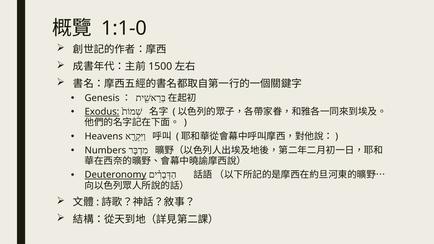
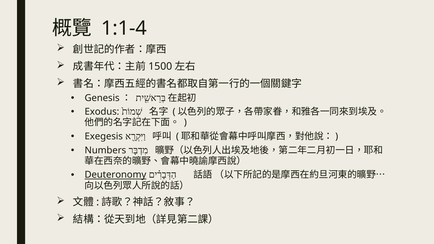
1:1-0: 1:1-0 -> 1:1-4
Exodus underline: present -> none
Heavens: Heavens -> Exegesis
